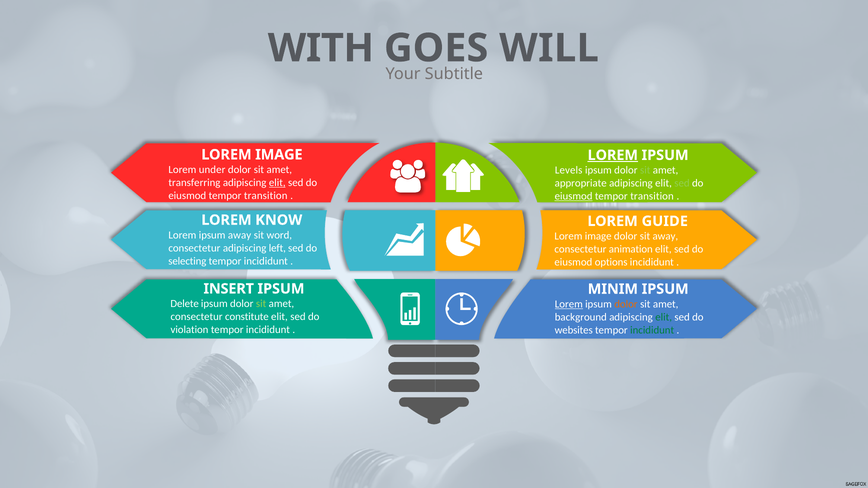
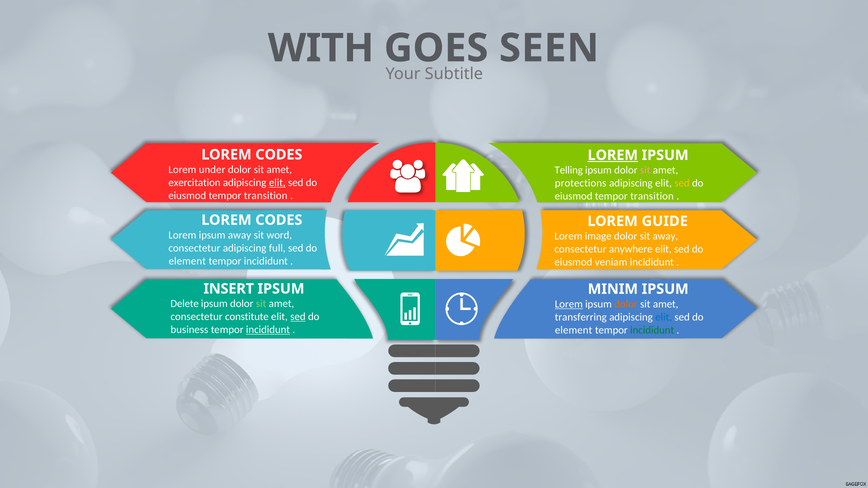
WILL: WILL -> SEEN
IMAGE at (279, 155): IMAGE -> CODES
Levels: Levels -> Telling
sit at (645, 170) colour: light green -> pink
transferring: transferring -> exercitation
appropriate: appropriate -> protections
sed at (682, 183) colour: light green -> yellow
eiusmod at (574, 196) underline: present -> none
KNOW at (279, 220): KNOW -> CODES
left: left -> full
animation: animation -> anywhere
selecting at (187, 261): selecting -> element
options: options -> veniam
sed at (298, 317) underline: none -> present
background: background -> transferring
elit at (664, 317) colour: green -> blue
violation: violation -> business
incididunt at (268, 330) underline: none -> present
websites at (574, 330): websites -> element
